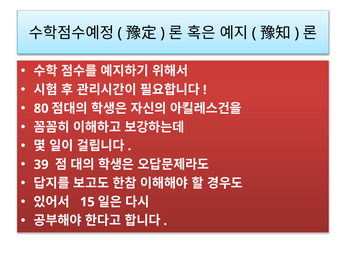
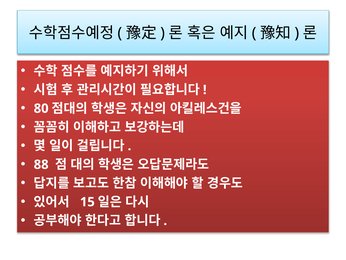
39: 39 -> 88
